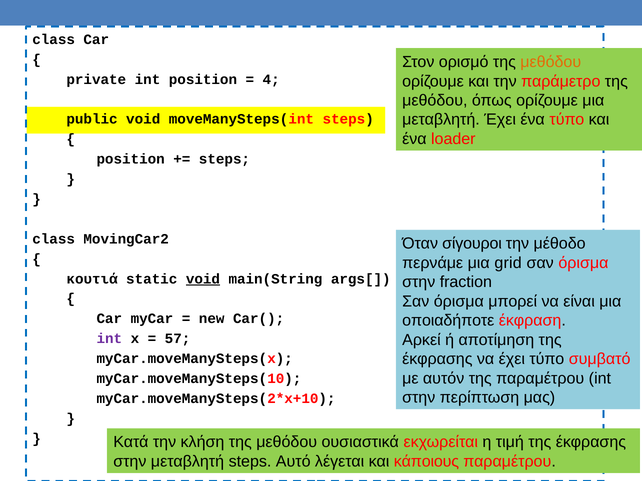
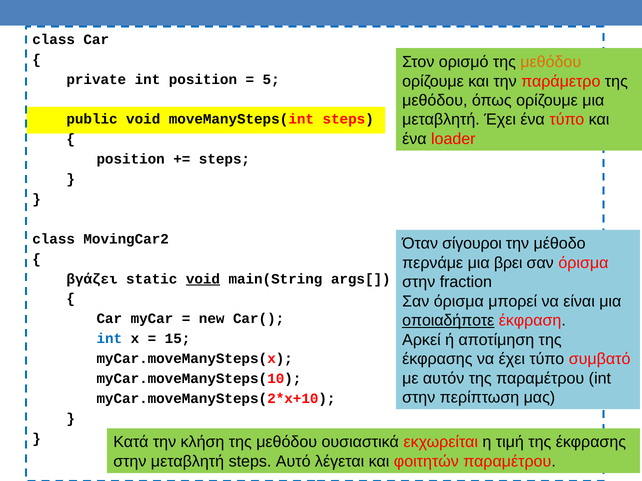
4: 4 -> 5
grid: grid -> βρει
κουτιά: κουτιά -> βγάζει
οποιαδήποτε underline: none -> present
int at (109, 339) colour: purple -> blue
57: 57 -> 15
κάποιους: κάποιους -> φοιτητών
